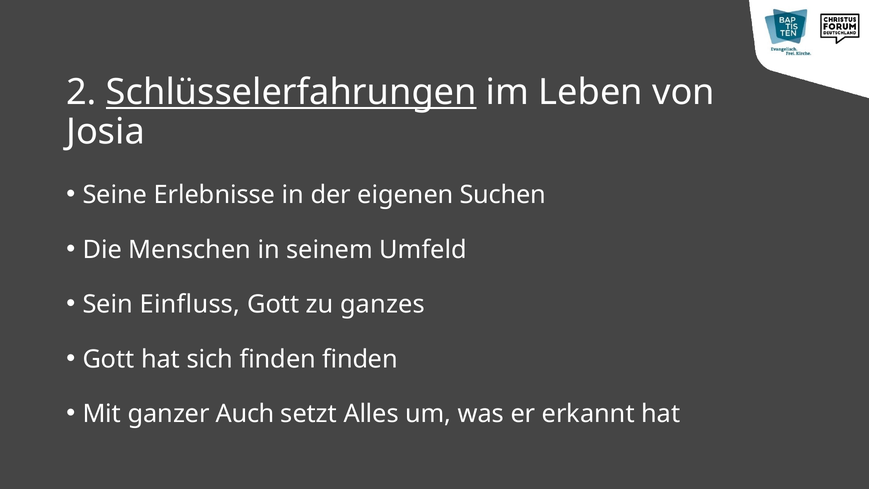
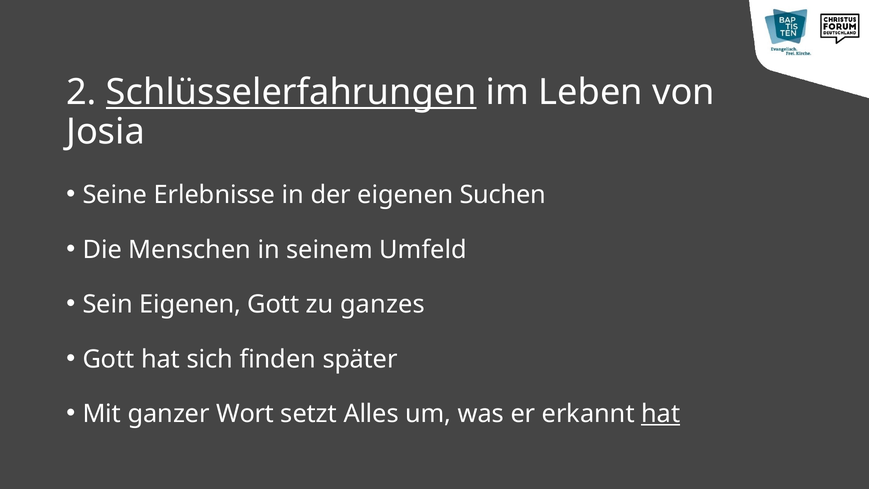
Sein Einfluss: Einfluss -> Eigenen
finden finden: finden -> später
Auch: Auch -> Wort
hat at (661, 414) underline: none -> present
